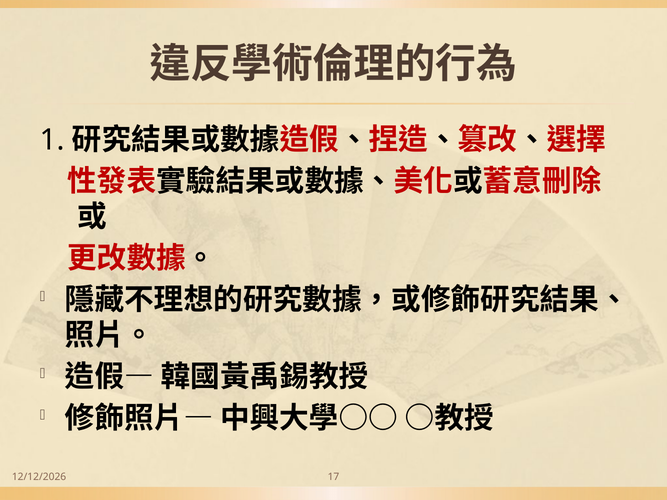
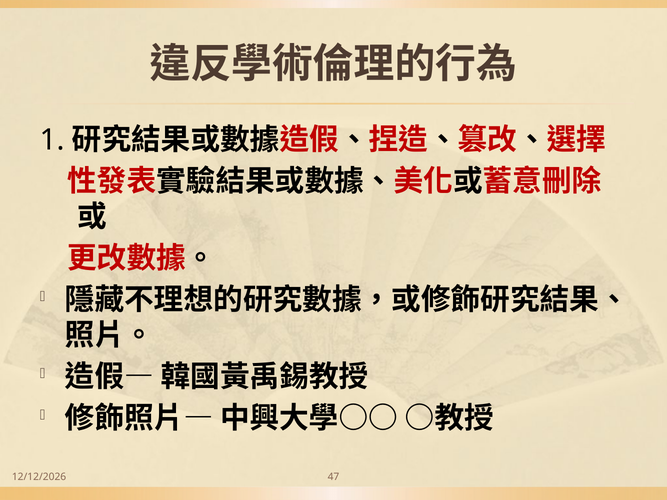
17: 17 -> 47
